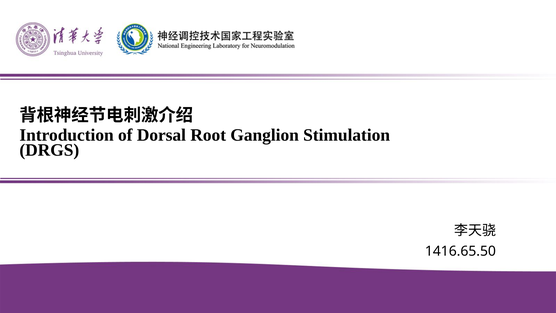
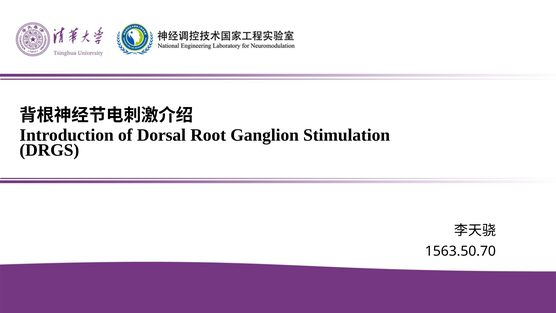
1416.65.50: 1416.65.50 -> 1563.50.70
